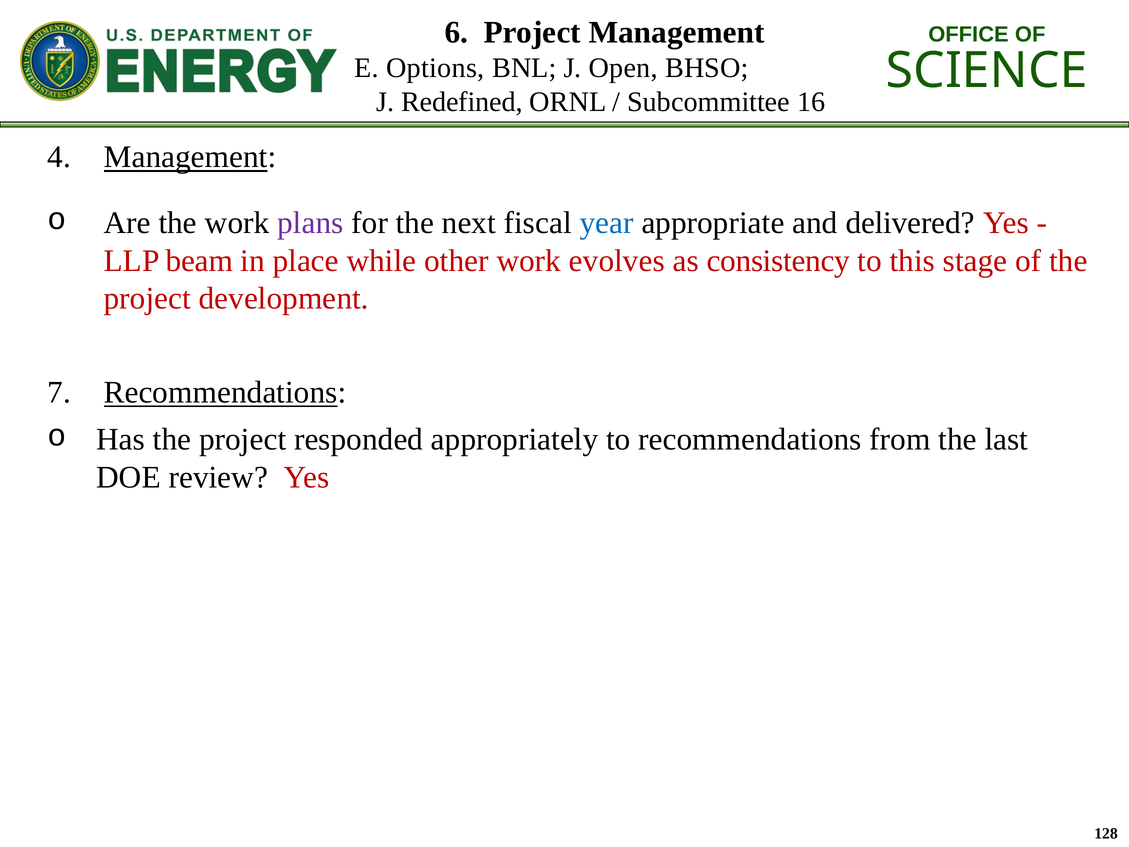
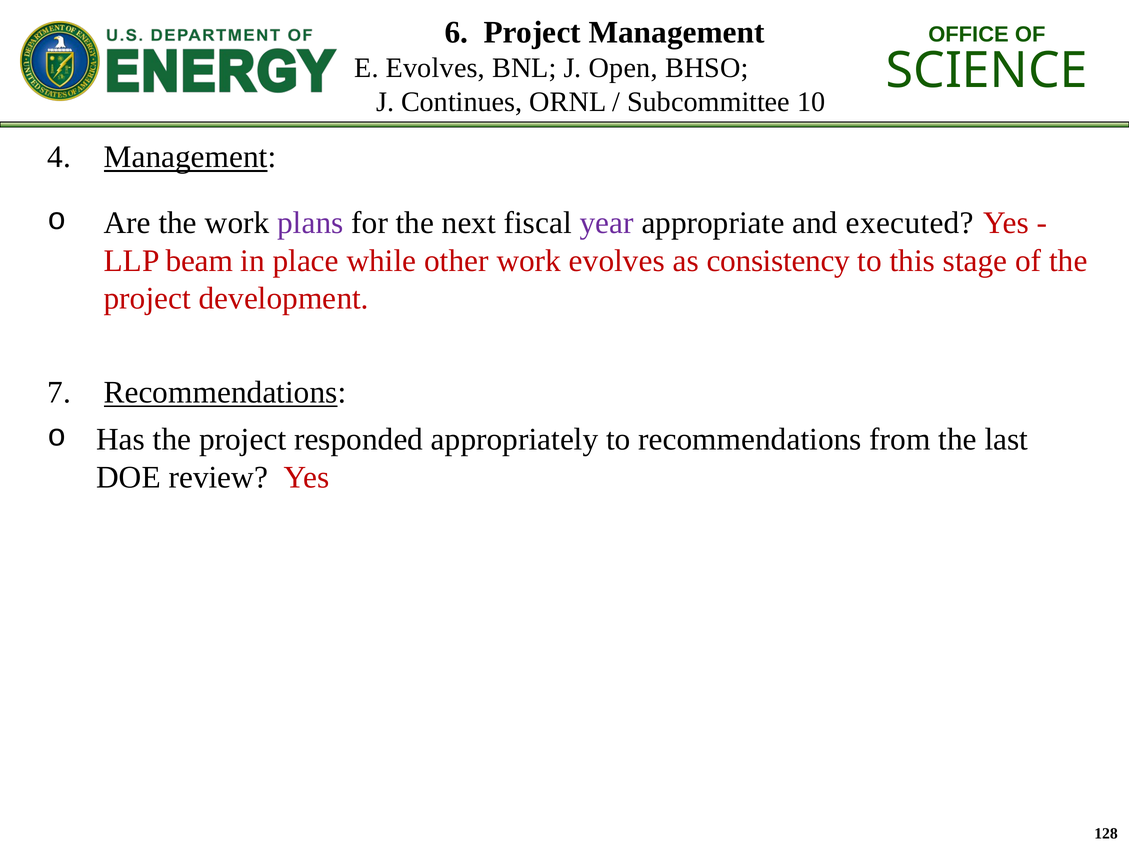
E Options: Options -> Evolves
Redefined: Redefined -> Continues
16: 16 -> 10
year colour: blue -> purple
delivered: delivered -> executed
